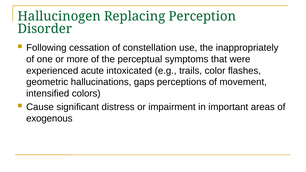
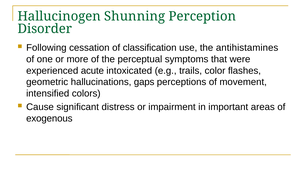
Replacing: Replacing -> Shunning
constellation: constellation -> classification
inappropriately: inappropriately -> antihistamines
